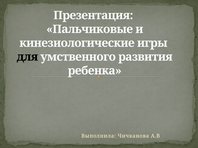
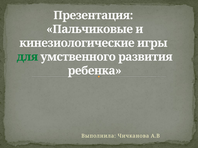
для colour: black -> green
